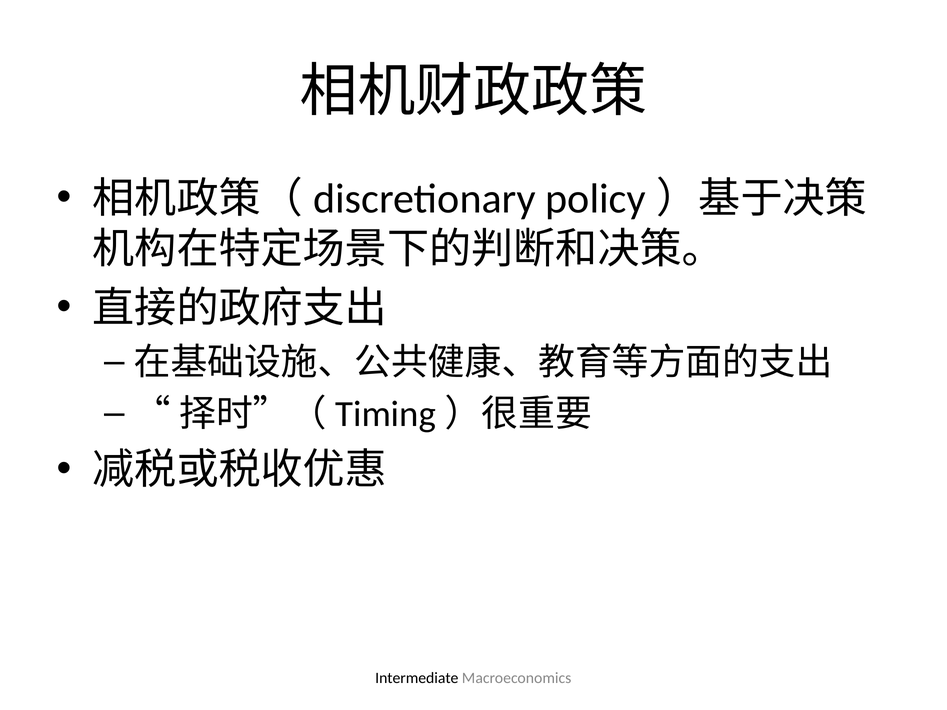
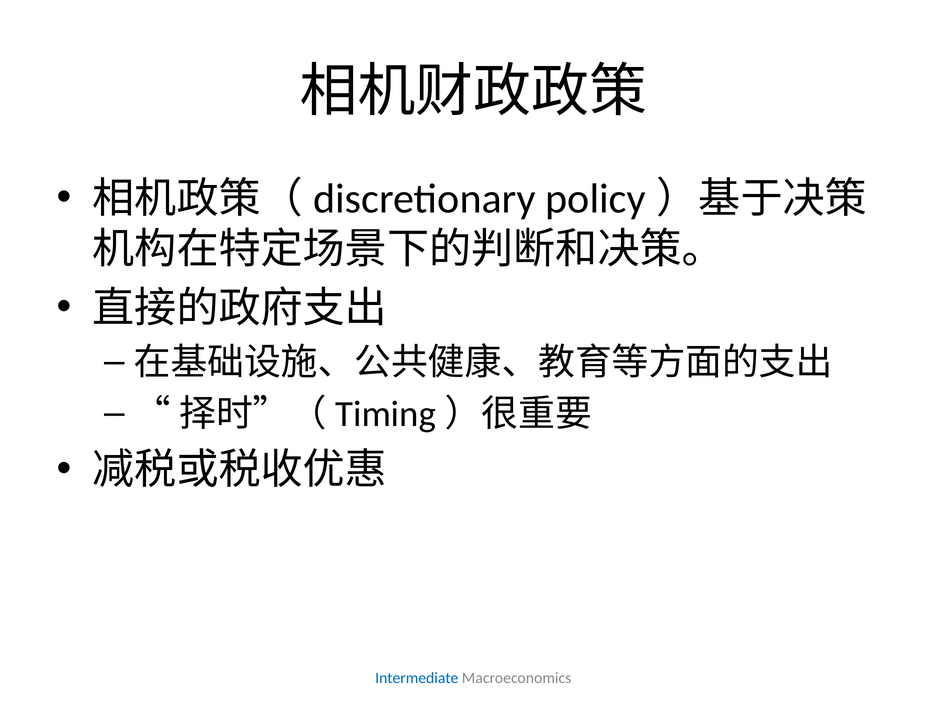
Intermediate colour: black -> blue
